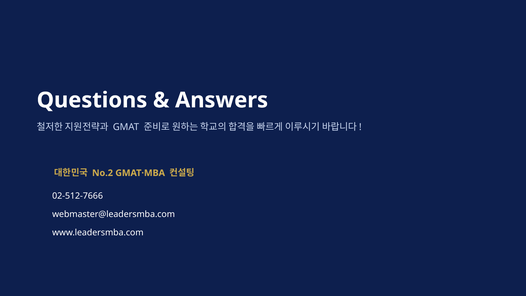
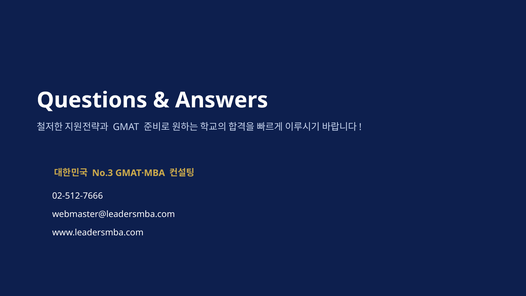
No.2: No.2 -> No.3
